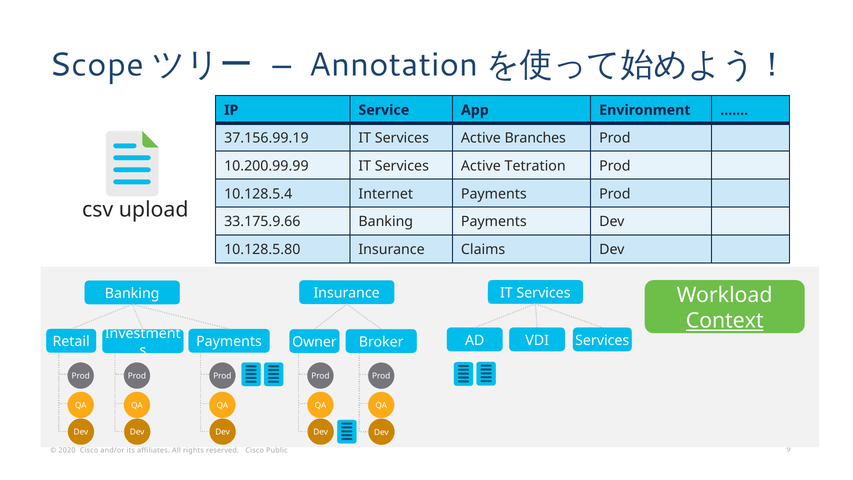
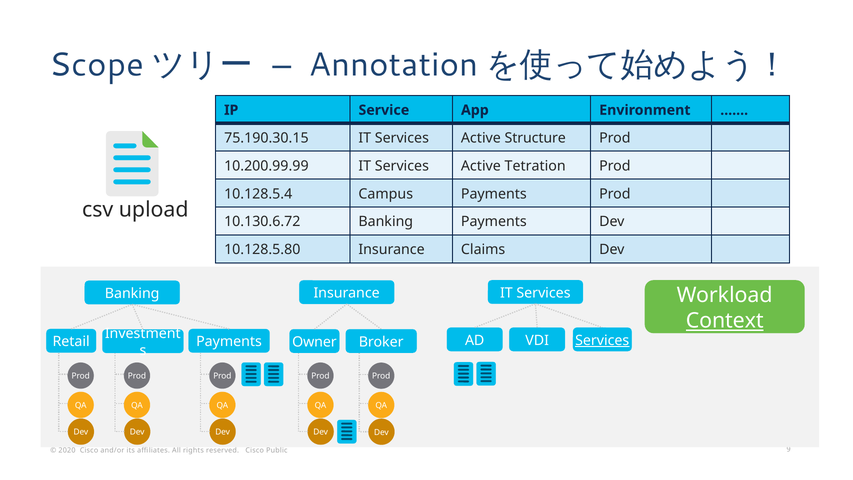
37.156.99.19: 37.156.99.19 -> 75.190.30.15
Branches: Branches -> Structure
Internet: Internet -> Campus
33.175.9.66: 33.175.9.66 -> 10.130.6.72
Services at (602, 340) underline: none -> present
